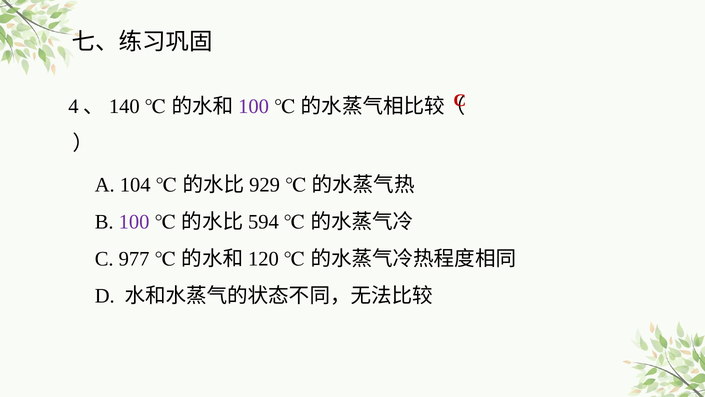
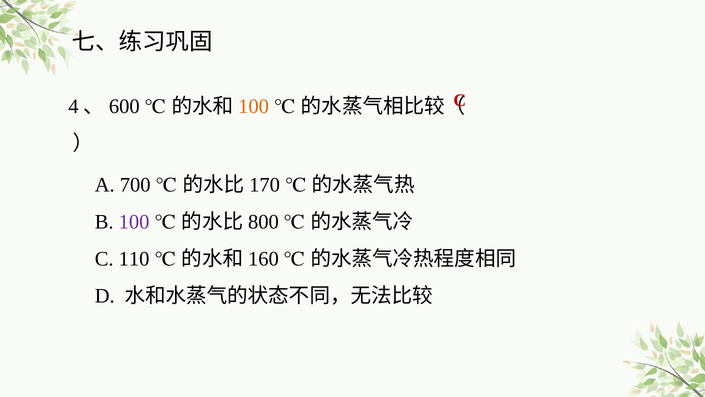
140: 140 -> 600
100 at (254, 106) colour: purple -> orange
104: 104 -> 700
929: 929 -> 170
594: 594 -> 800
977: 977 -> 110
120: 120 -> 160
